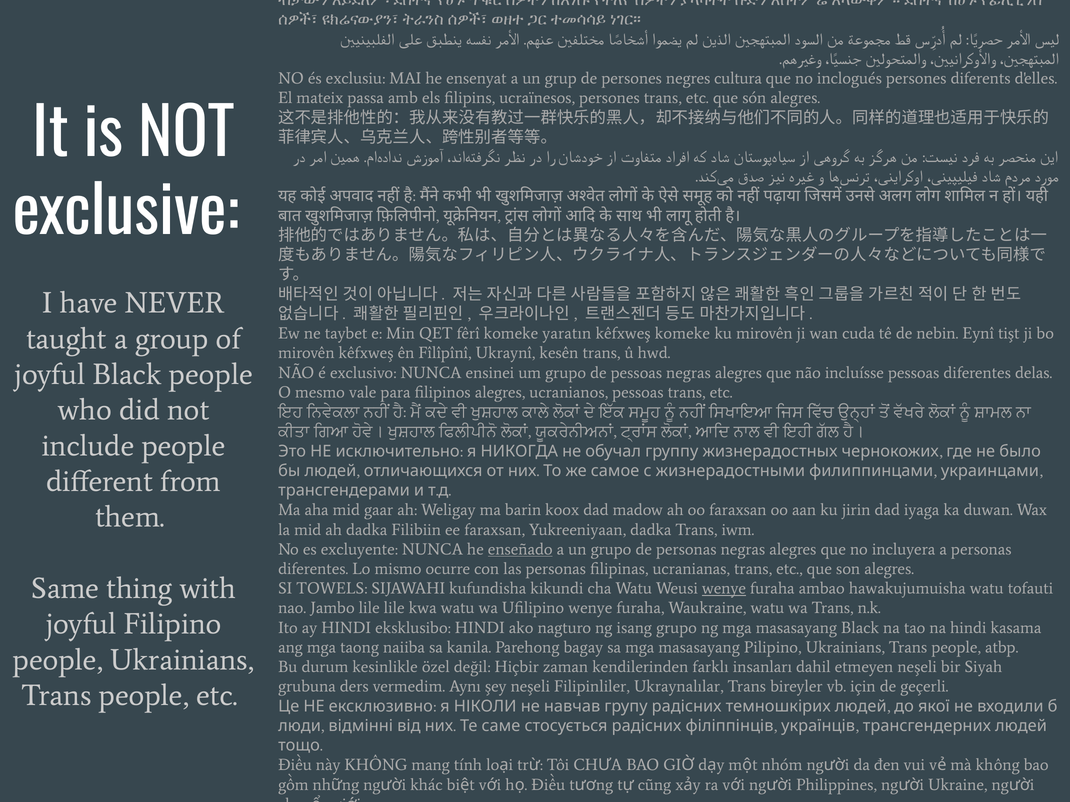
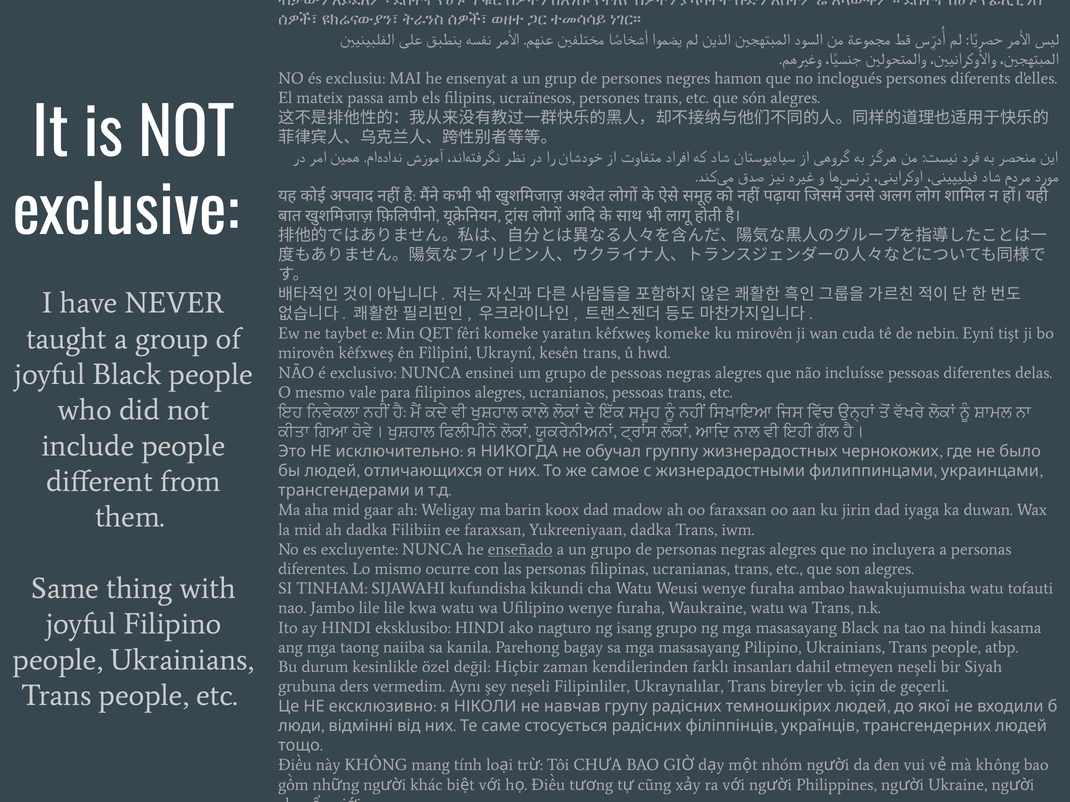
cultura: cultura -> hamon
TOWELS: TOWELS -> TINHAM
wenye at (724, 589) underline: present -> none
